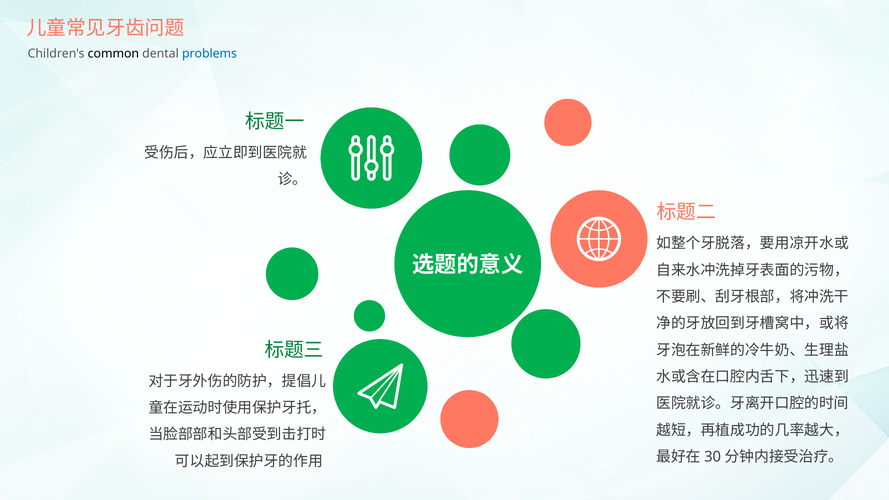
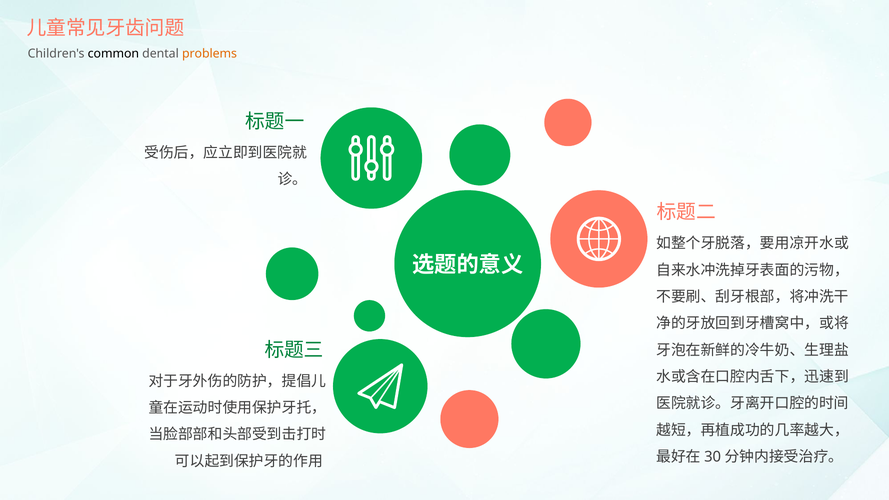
problems colour: blue -> orange
